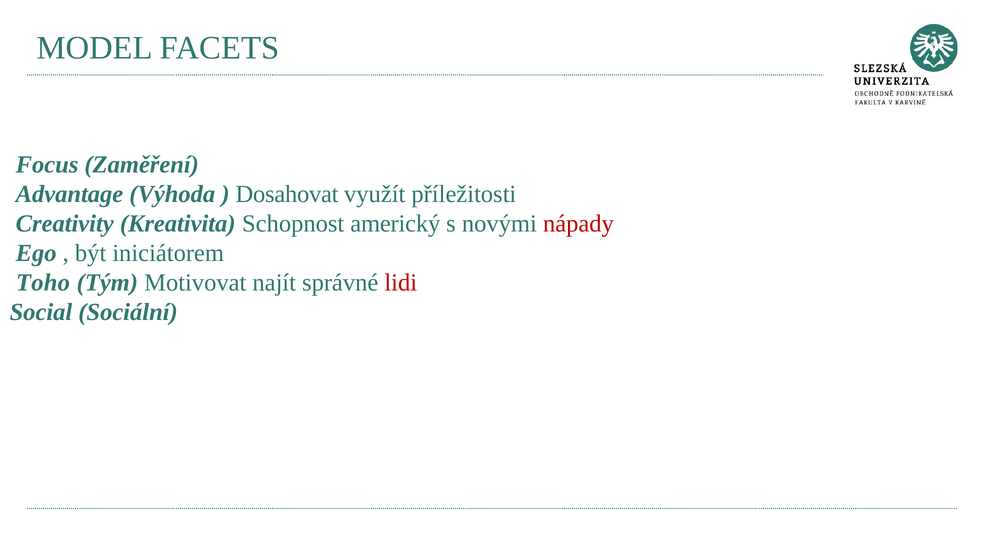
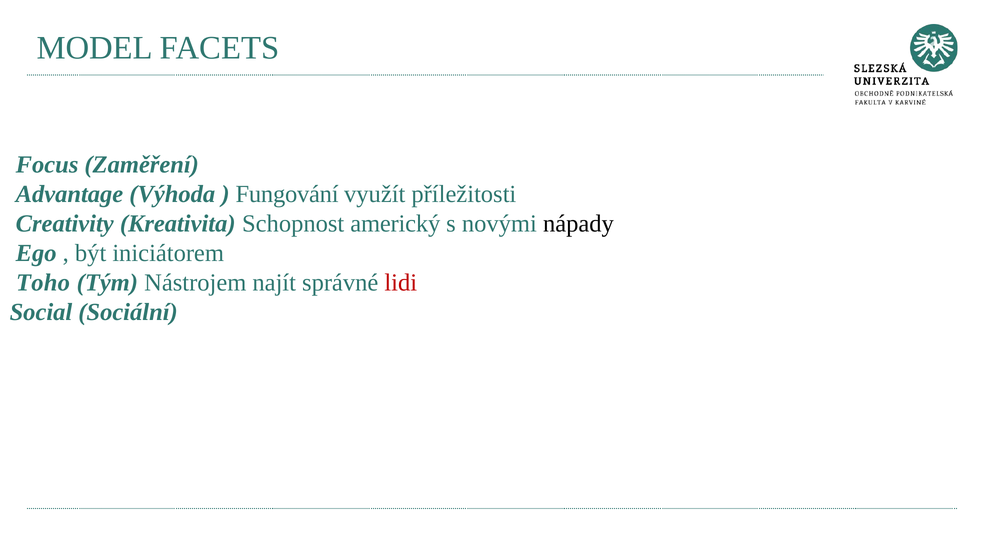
Dosahovat: Dosahovat -> Fungování
nápady colour: red -> black
Motivovat: Motivovat -> Nástrojem
